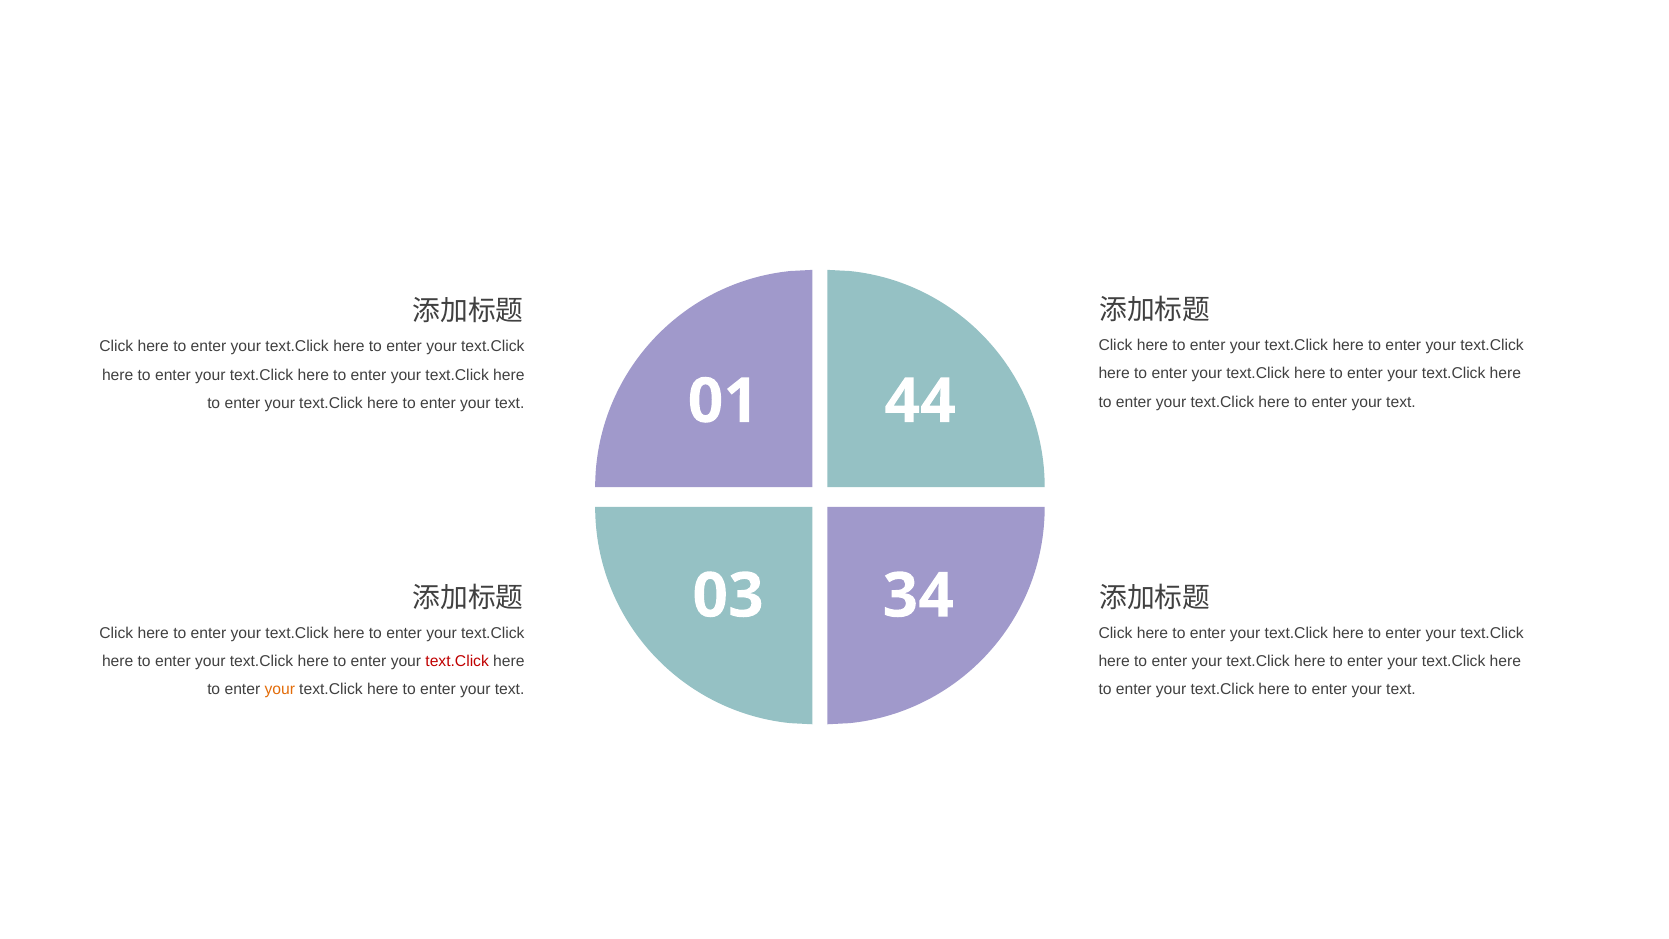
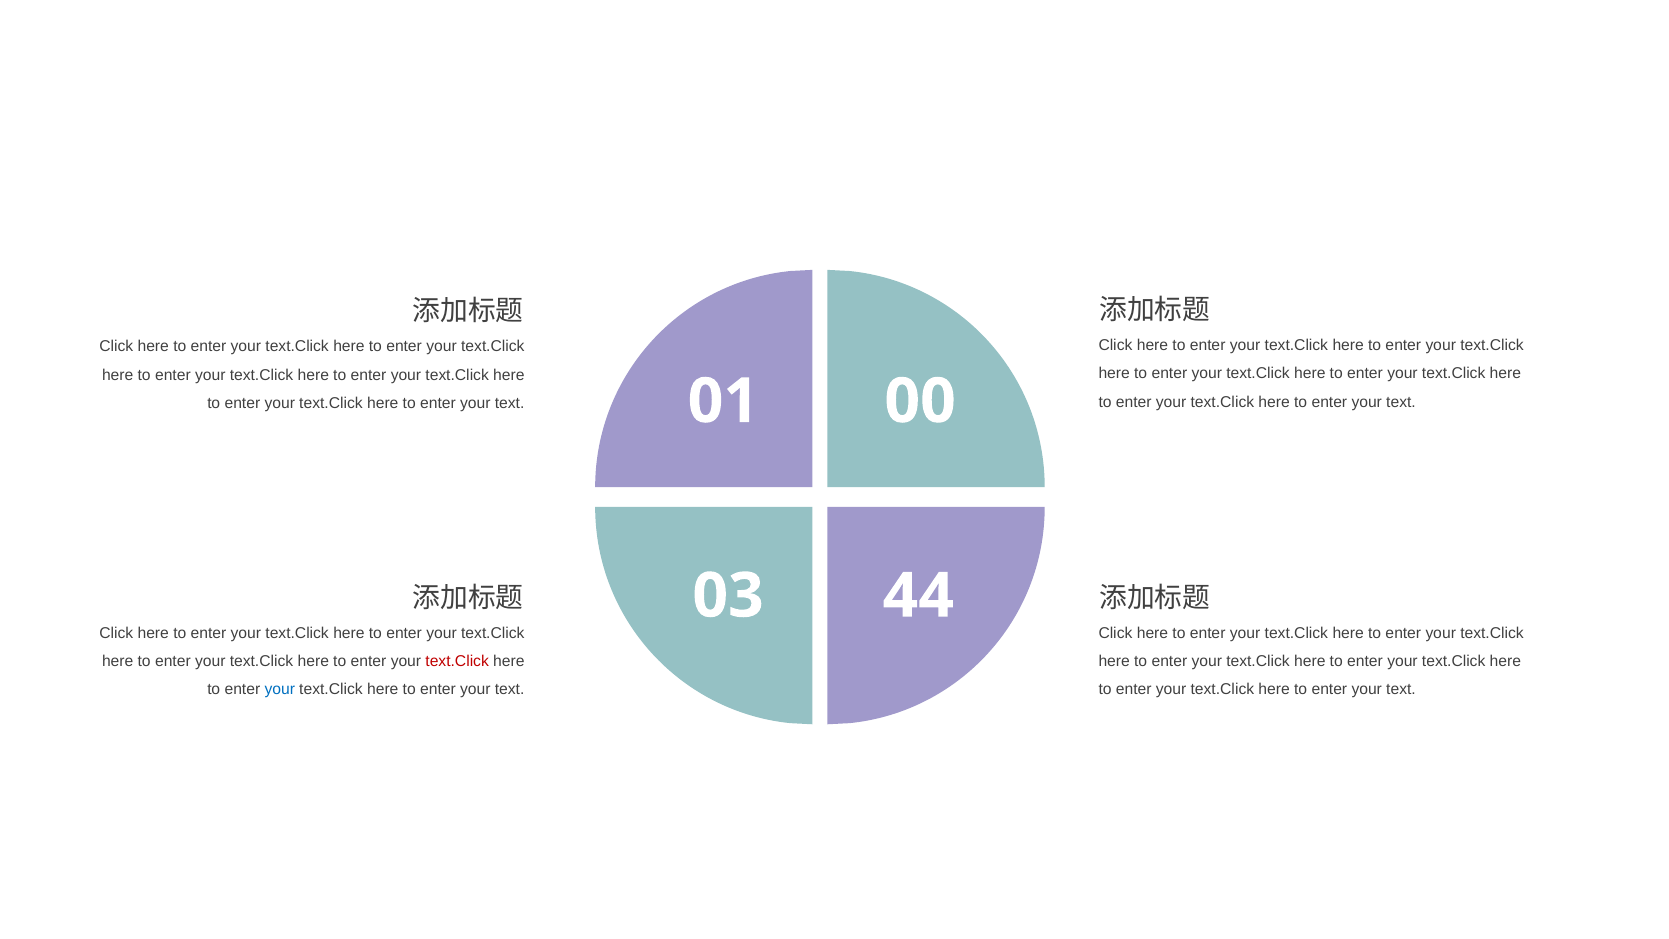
44: 44 -> 00
34: 34 -> 44
your at (280, 690) colour: orange -> blue
